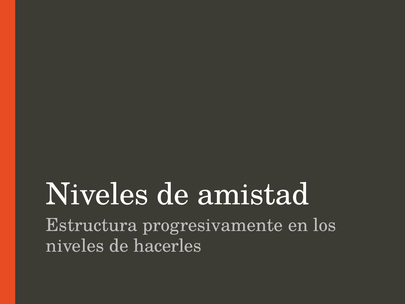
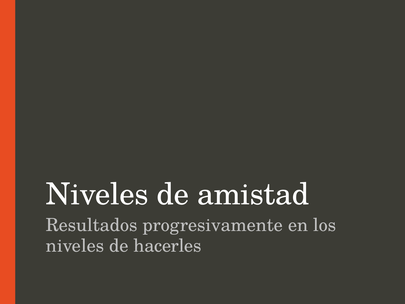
Estructura: Estructura -> Resultados
